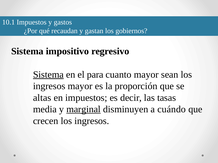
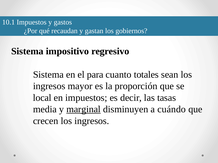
Sistema at (48, 75) underline: present -> none
cuanto mayor: mayor -> totales
altas: altas -> local
